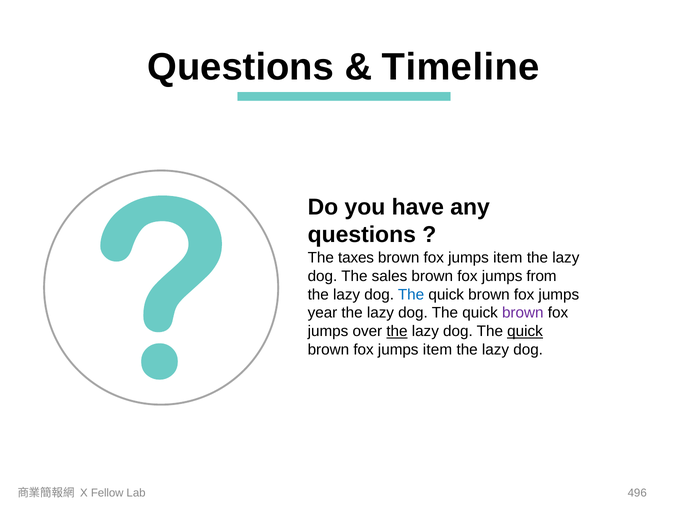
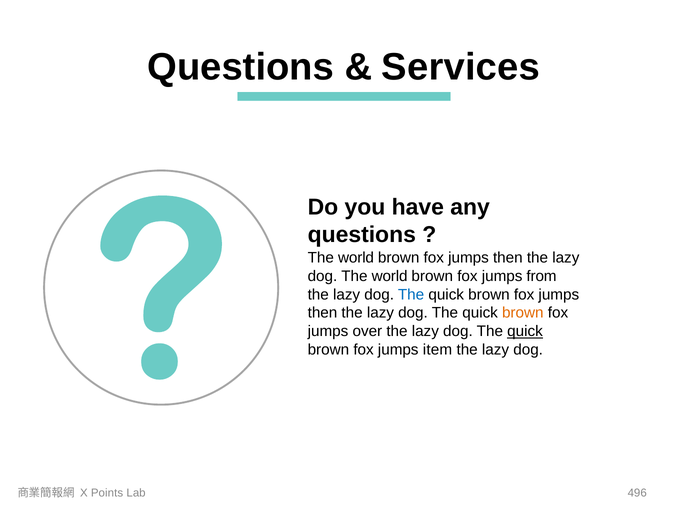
Timeline: Timeline -> Services
taxes at (356, 258): taxes -> world
item at (508, 258): item -> then
dog The sales: sales -> world
year at (323, 313): year -> then
brown at (523, 313) colour: purple -> orange
the at (397, 331) underline: present -> none
Fellow: Fellow -> Points
